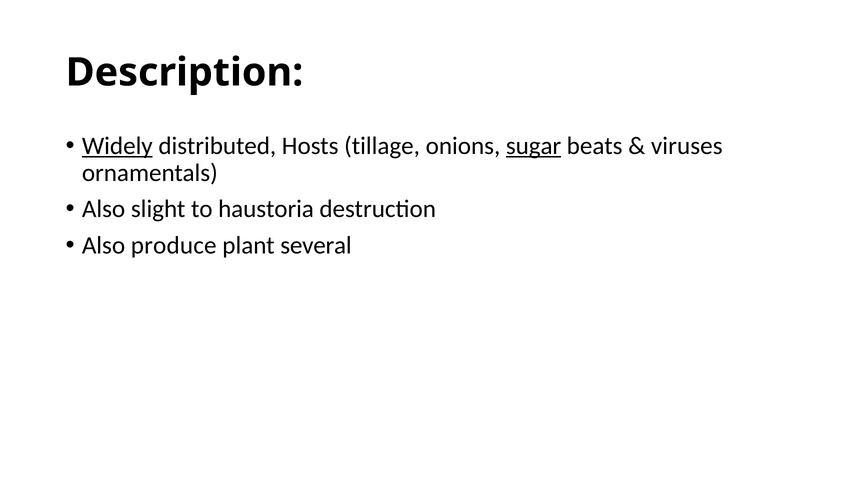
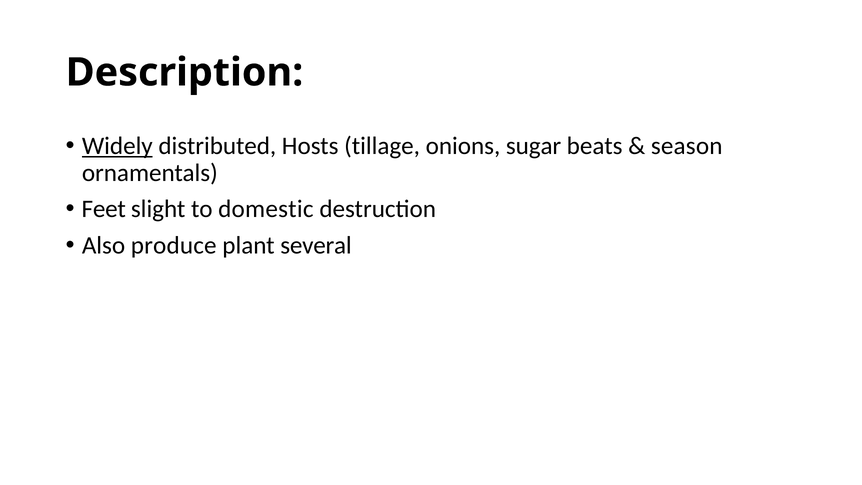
sugar underline: present -> none
viruses: viruses -> season
Also at (104, 209): Also -> Feet
haustoria: haustoria -> domestic
